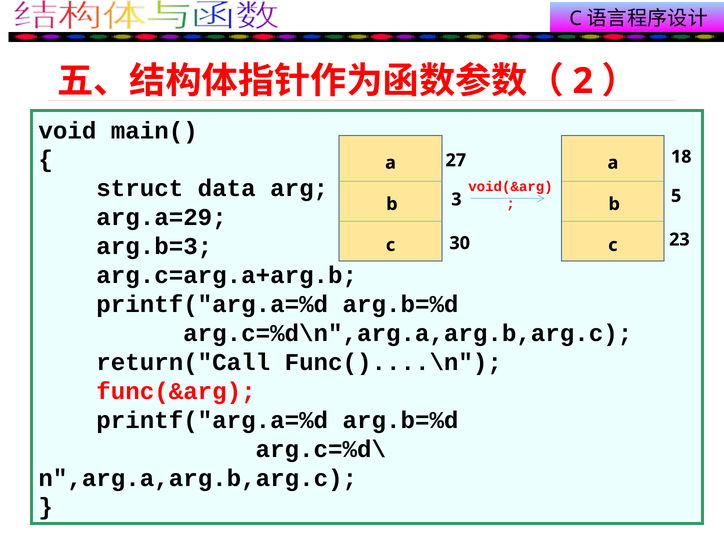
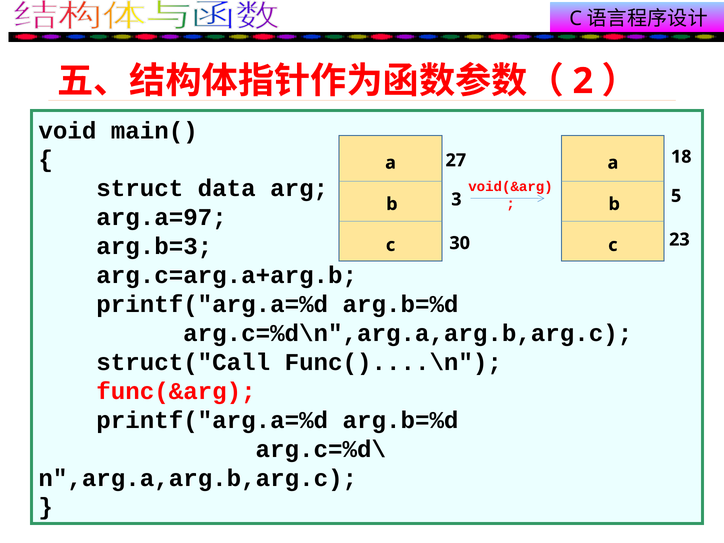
arg.a=29: arg.a=29 -> arg.a=97
return("Call: return("Call -> struct("Call
